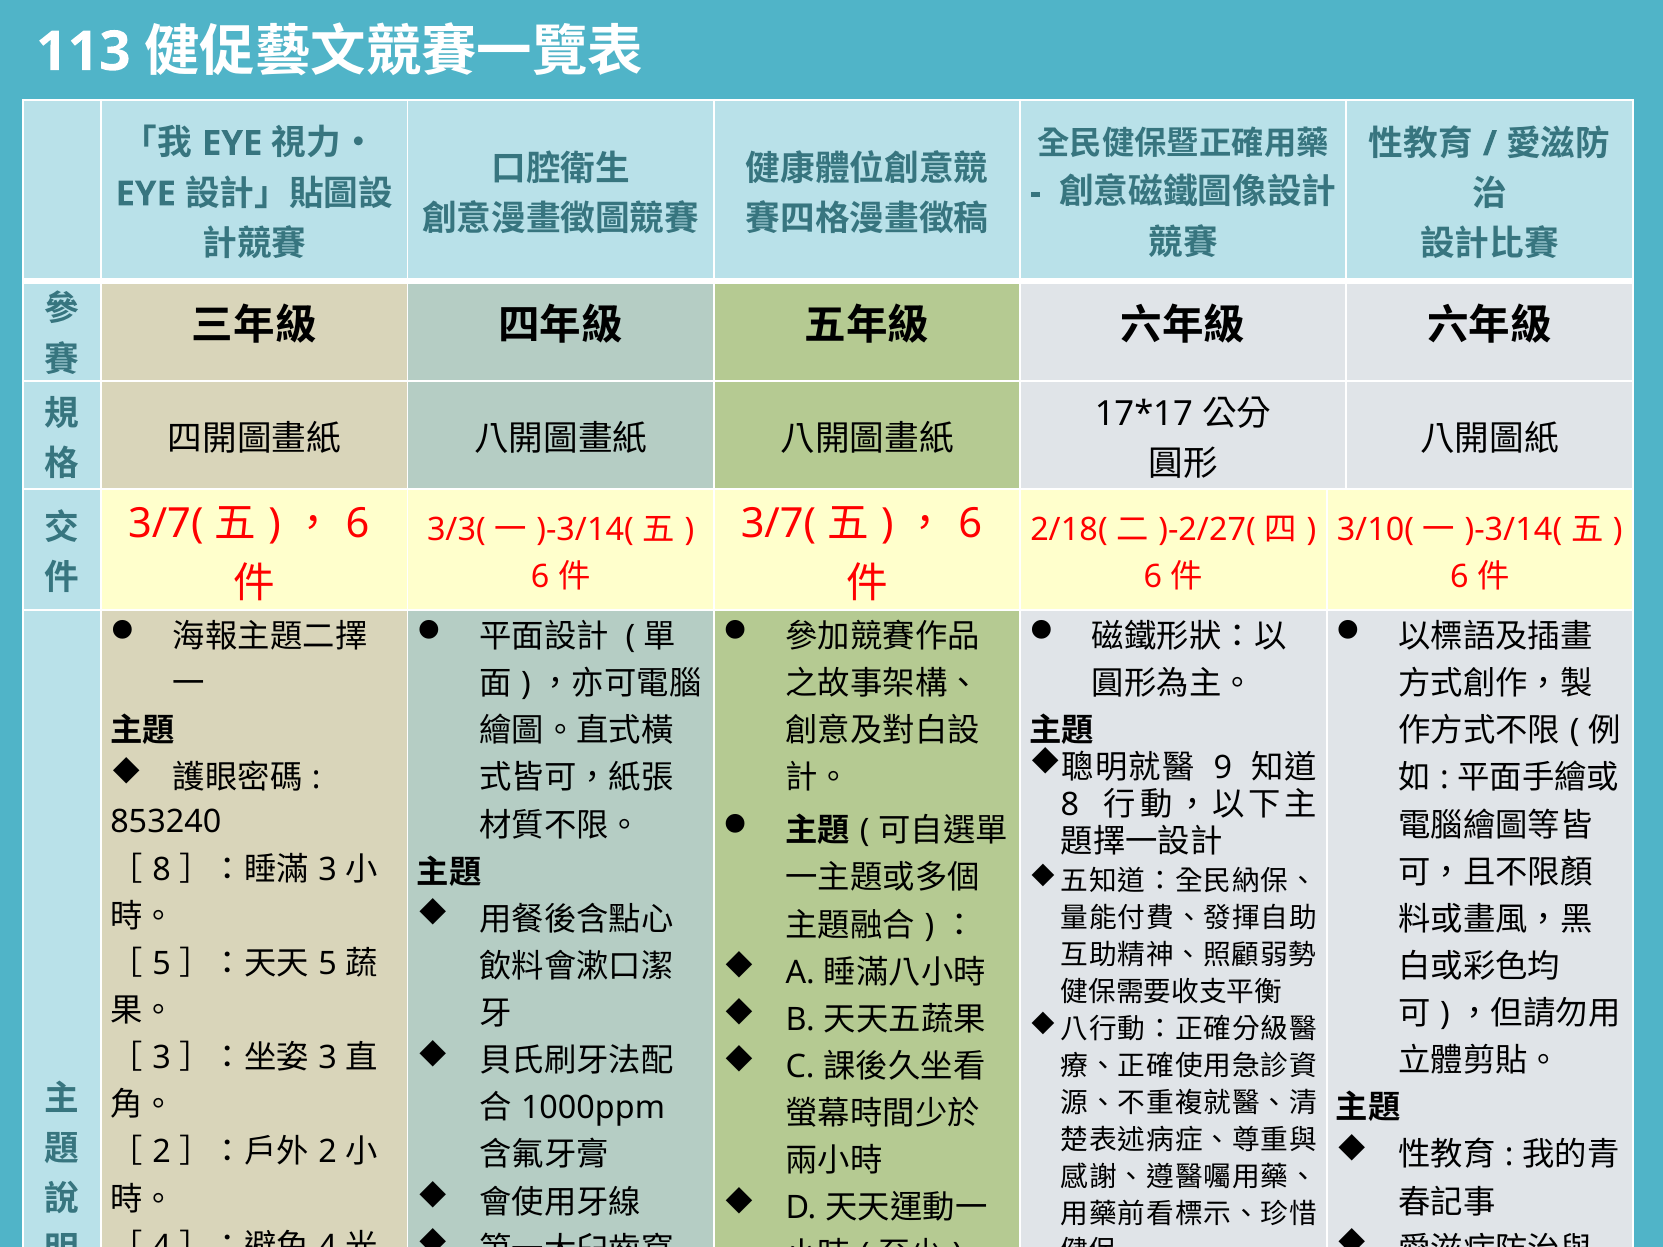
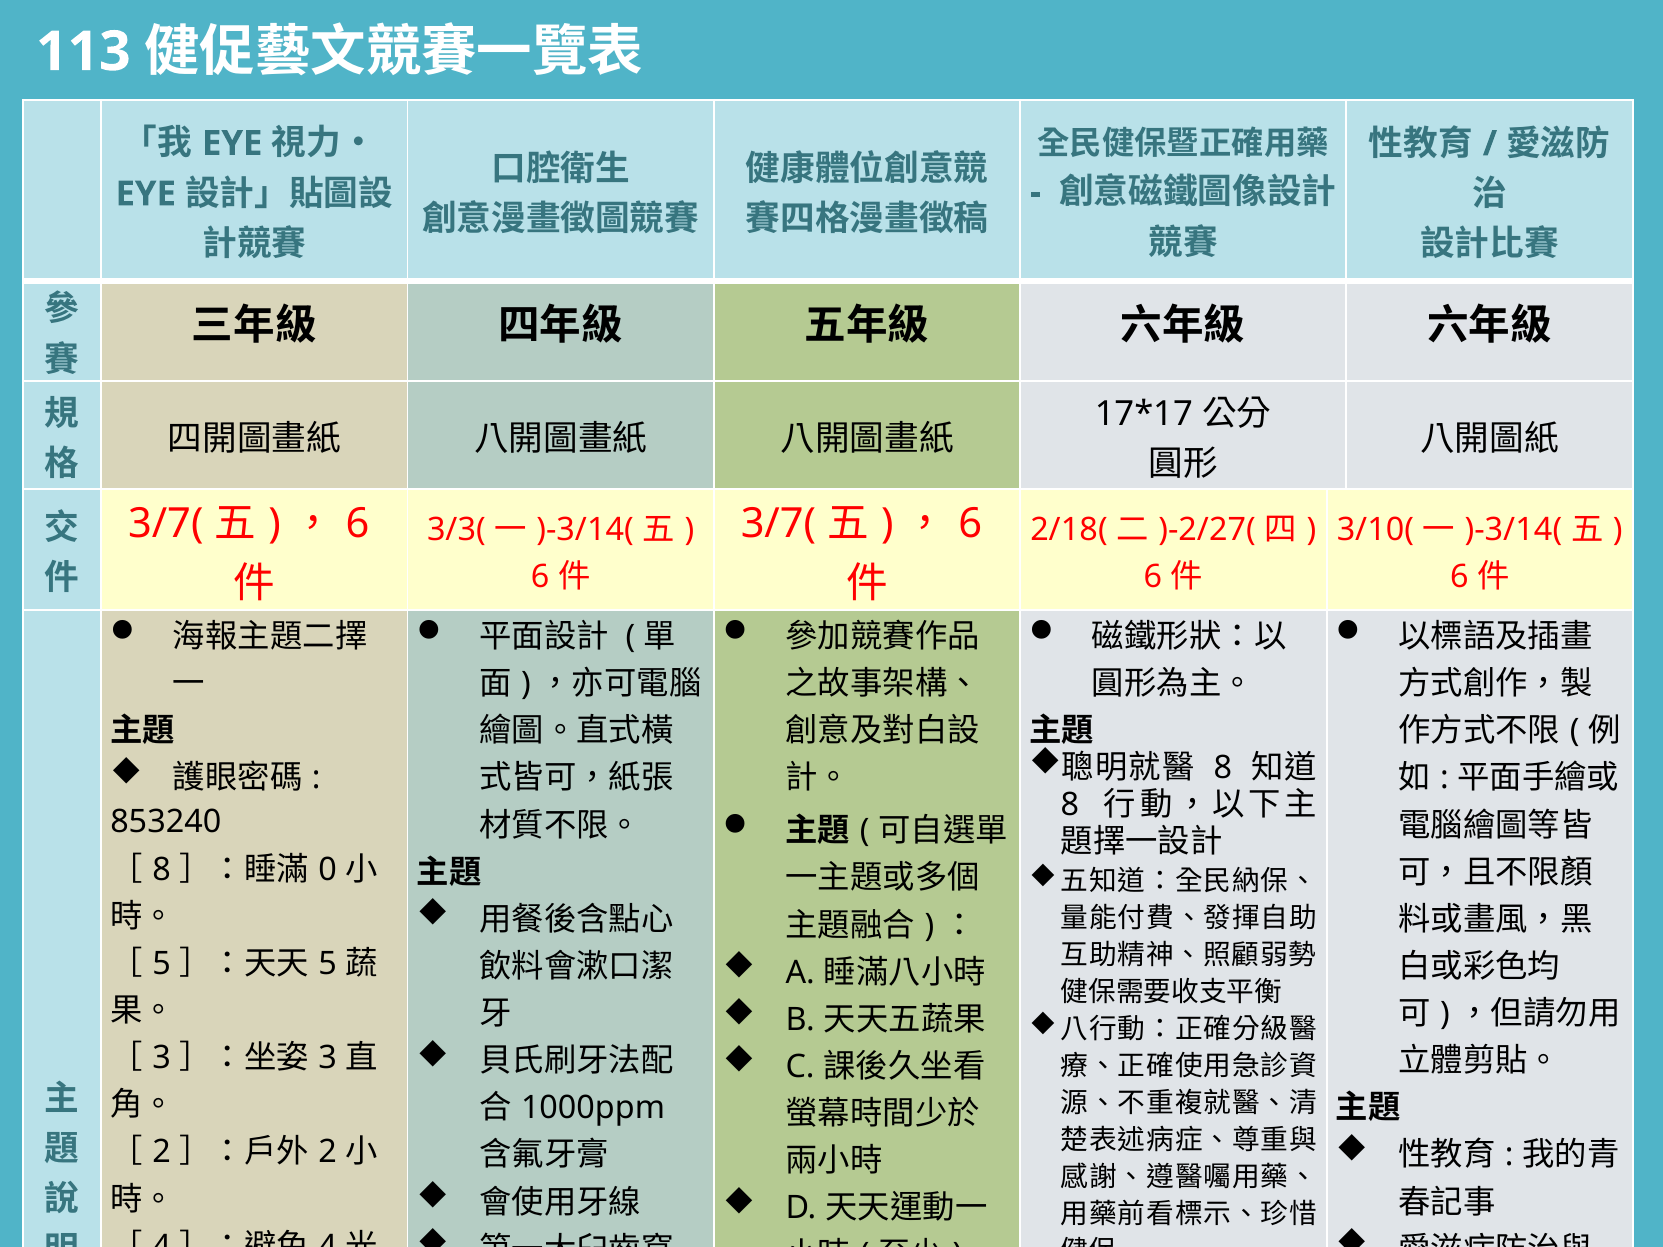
9 at (1223, 768): 9 -> 8
3 at (328, 870): 3 -> 0
